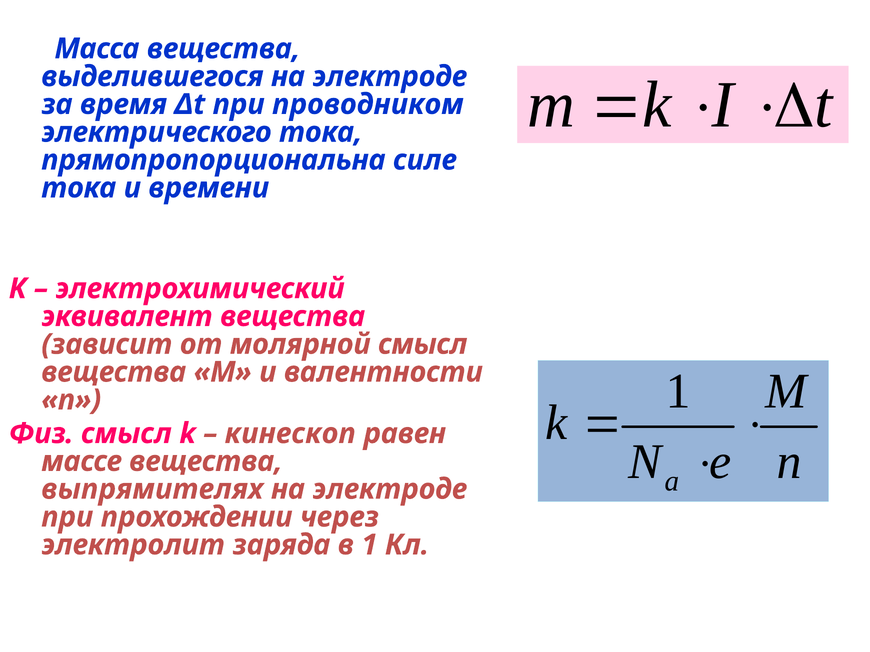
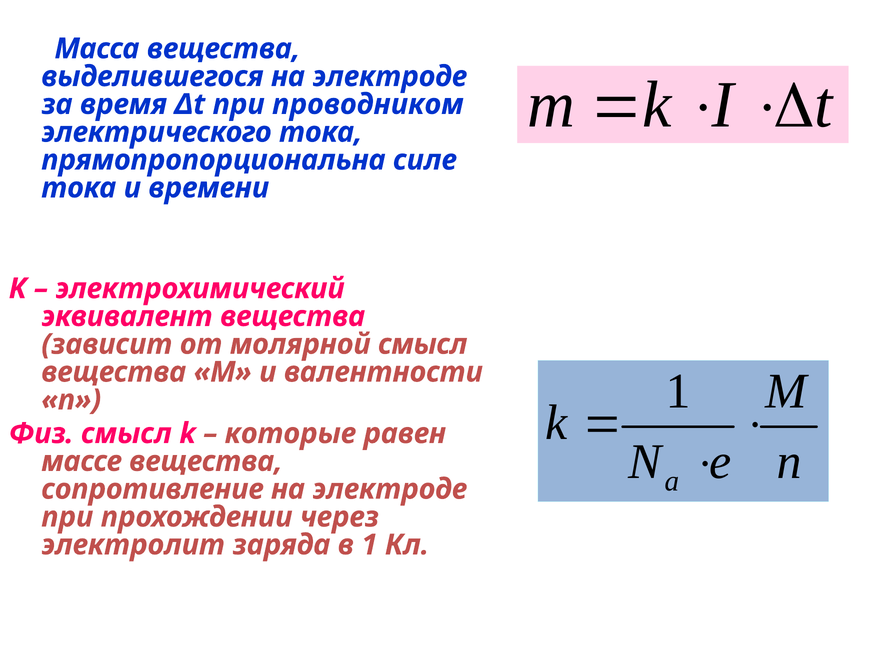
кинескоп: кинескоп -> которые
выпрямителях: выпрямителях -> сопротивление
